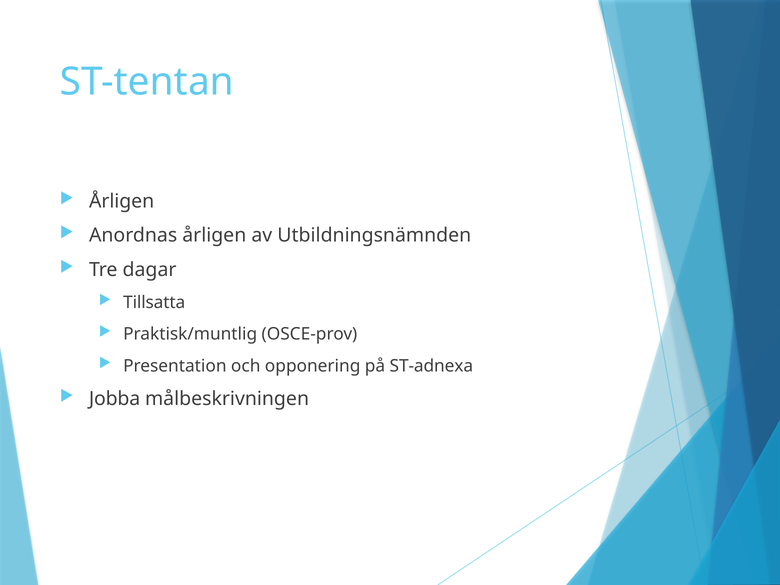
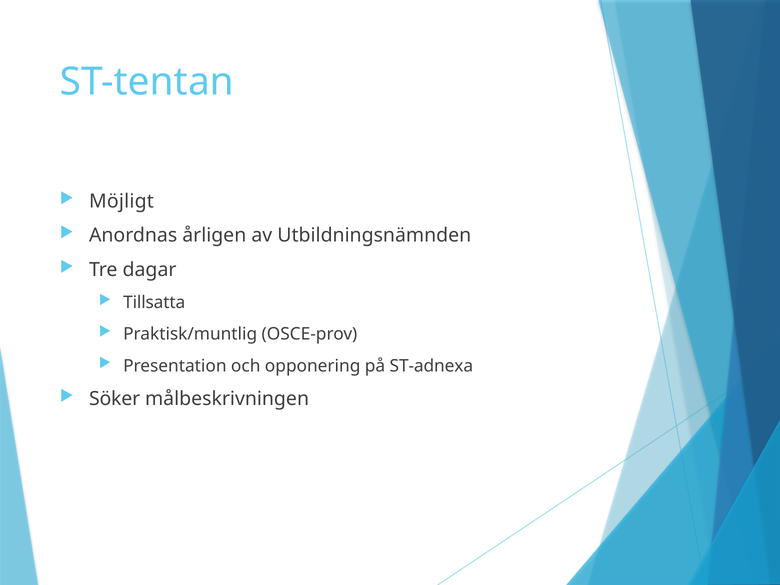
Årligen at (122, 201): Årligen -> Möjligt
Jobba: Jobba -> Söker
